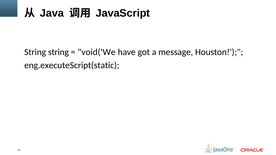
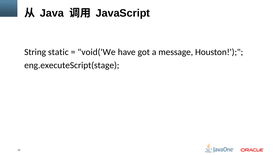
String string: string -> static
eng.executeScript(static: eng.executeScript(static -> eng.executeScript(stage
